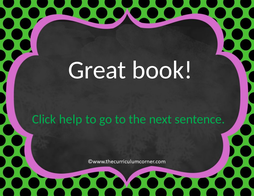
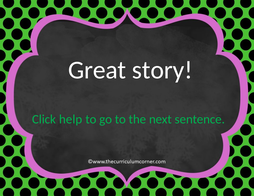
book: book -> story
